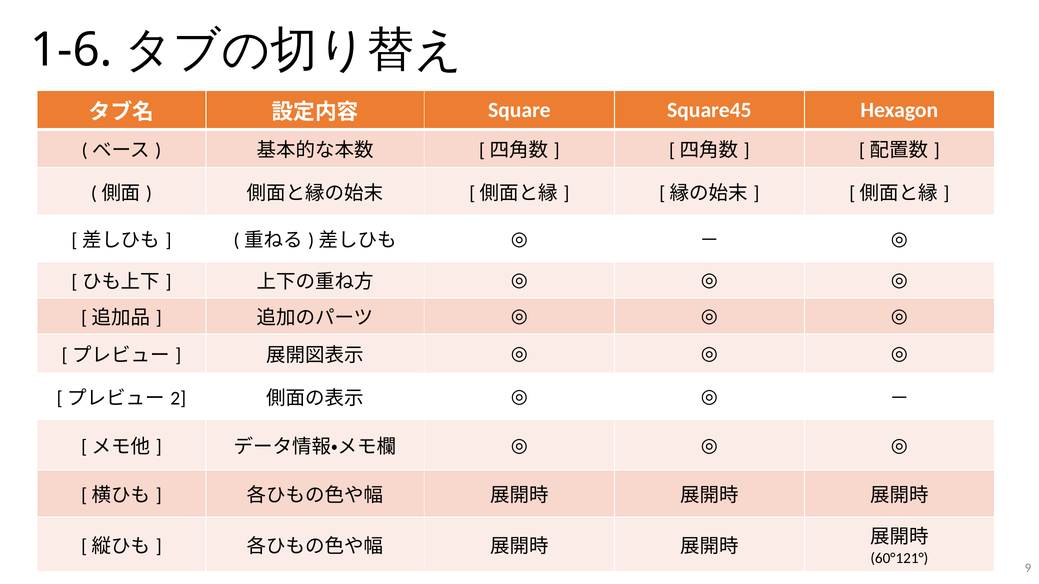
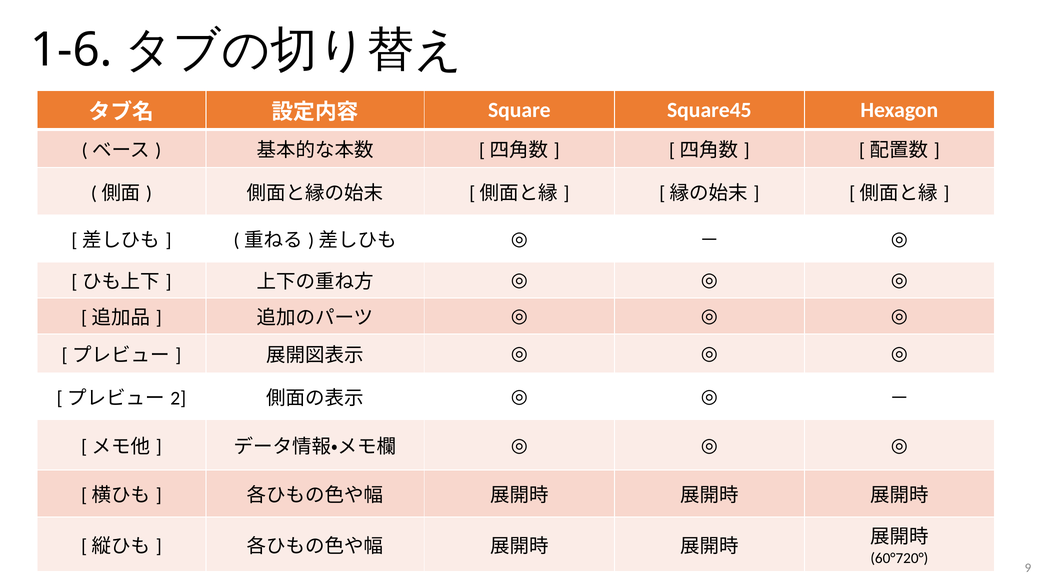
60°121°: 60°121° -> 60°720°
